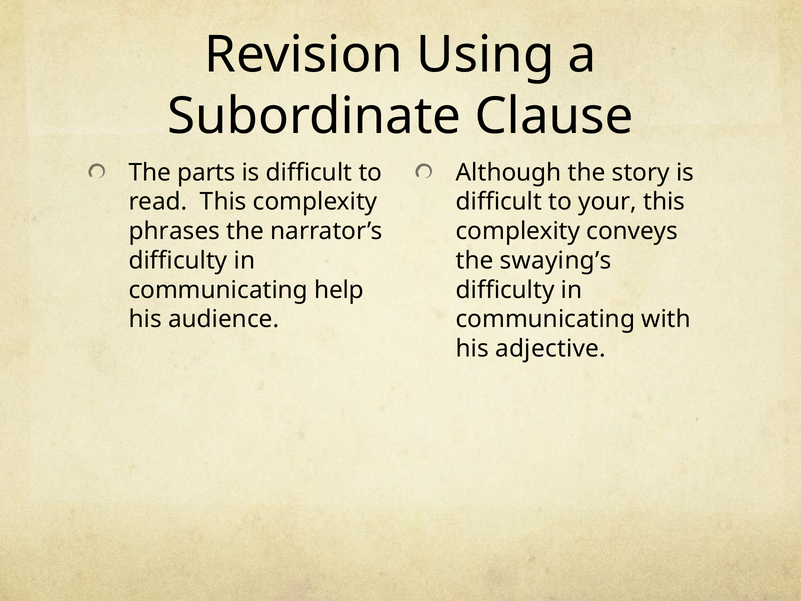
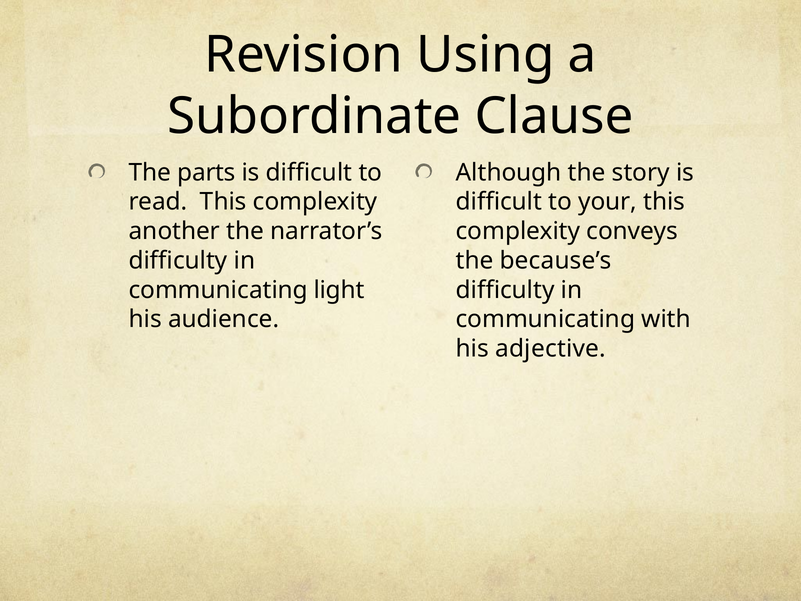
phrases: phrases -> another
swaying’s: swaying’s -> because’s
help: help -> light
